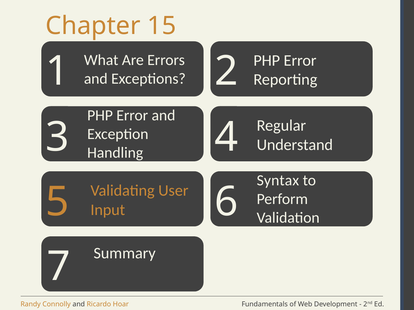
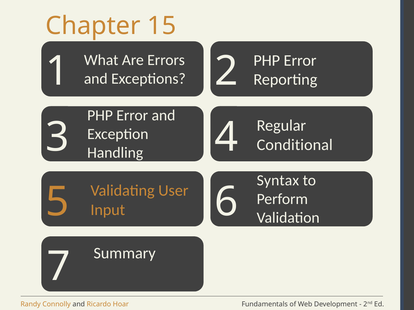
Understand: Understand -> Conditional
